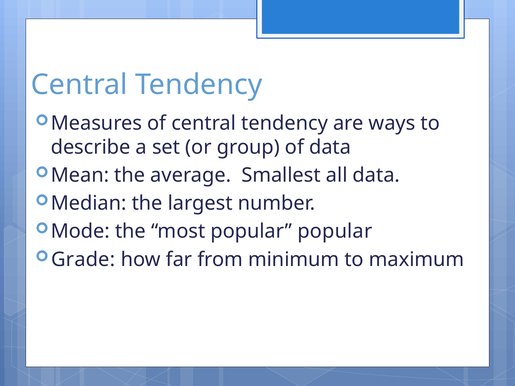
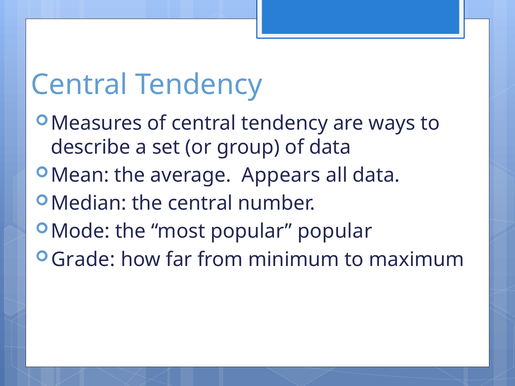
Smallest: Smallest -> Appears
the largest: largest -> central
